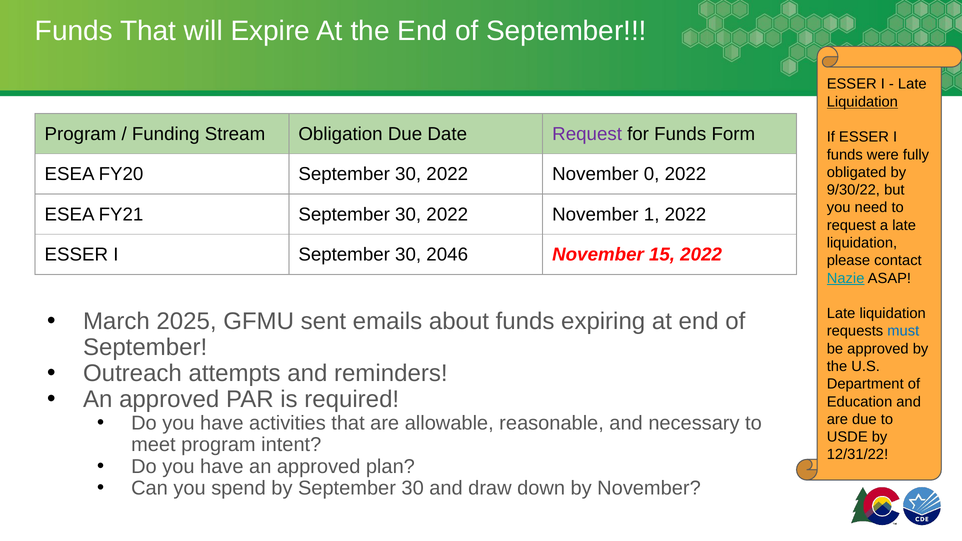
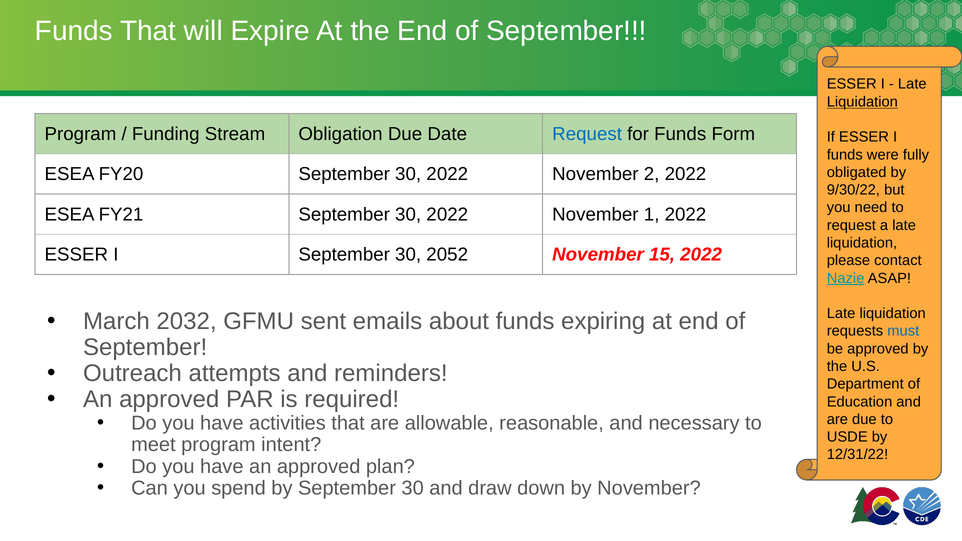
Request at (587, 134) colour: purple -> blue
0: 0 -> 2
2046: 2046 -> 2052
2025: 2025 -> 2032
